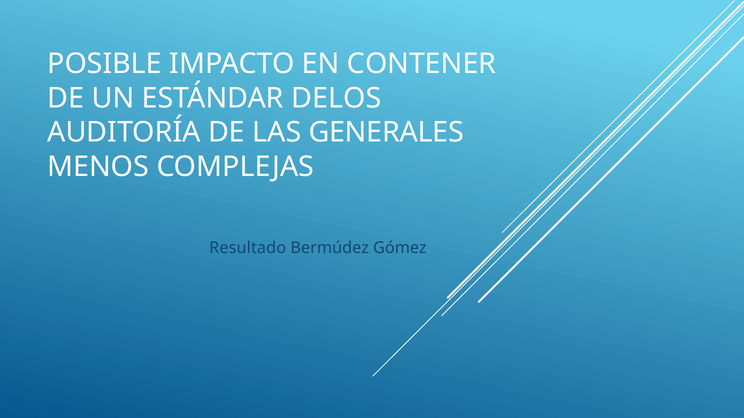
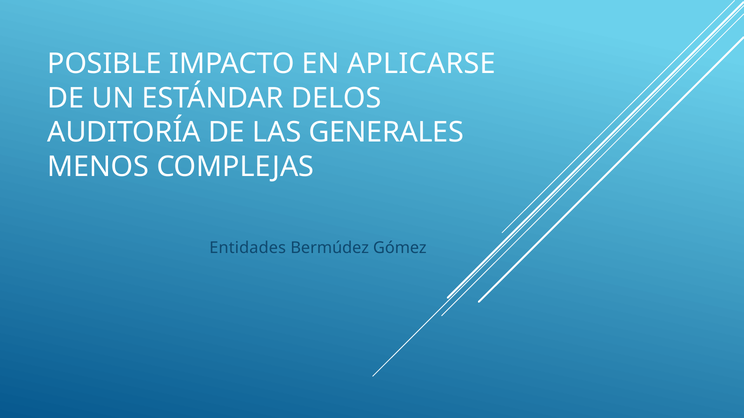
CONTENER: CONTENER -> APLICARSE
Resultado: Resultado -> Entidades
